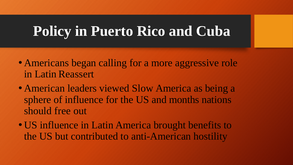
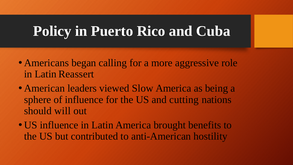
months: months -> cutting
free: free -> will
